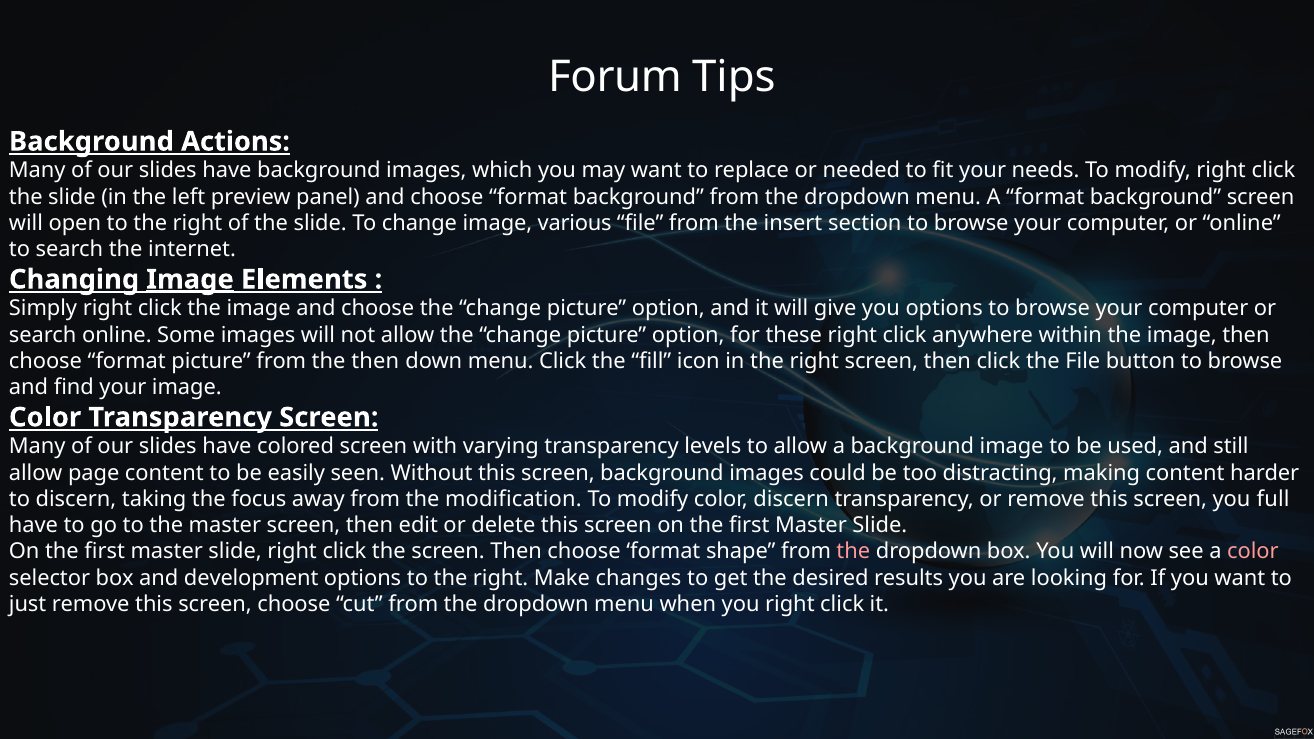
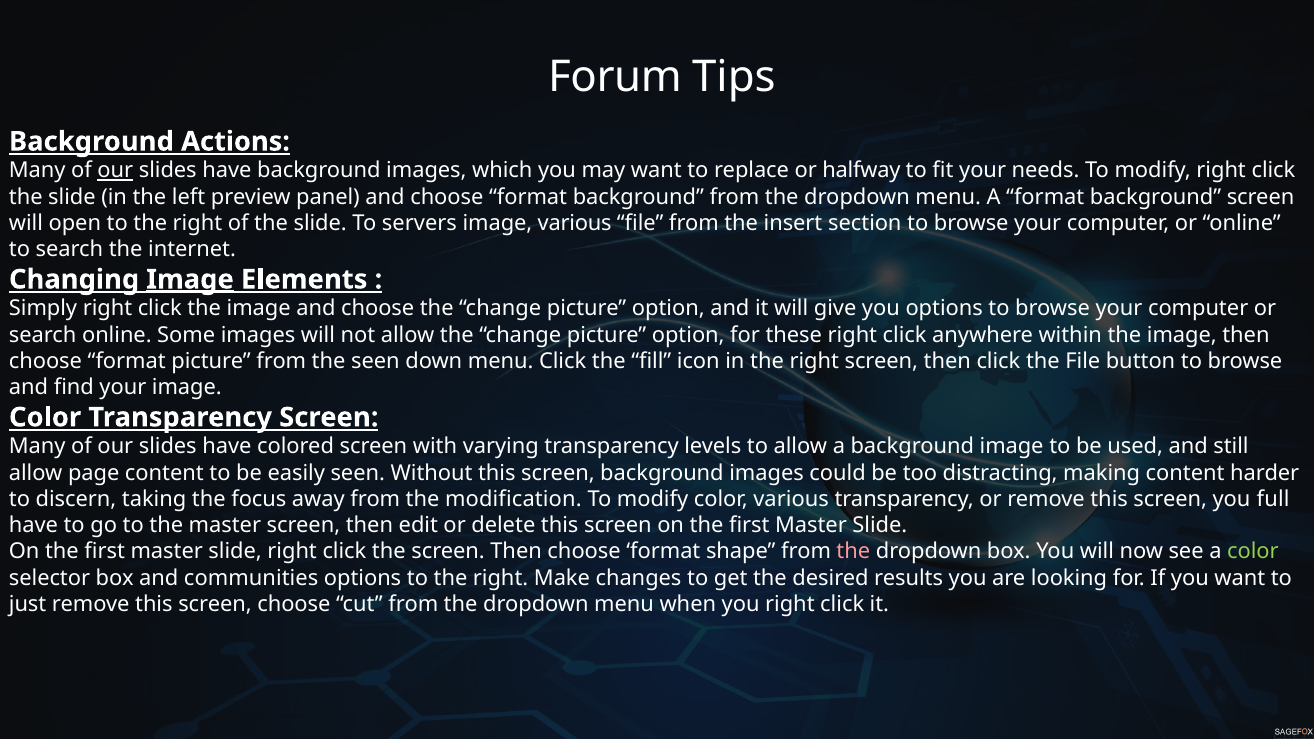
our at (115, 171) underline: none -> present
needed: needed -> halfway
To change: change -> servers
the then: then -> seen
color discern: discern -> various
color at (1253, 552) colour: pink -> light green
development: development -> communities
